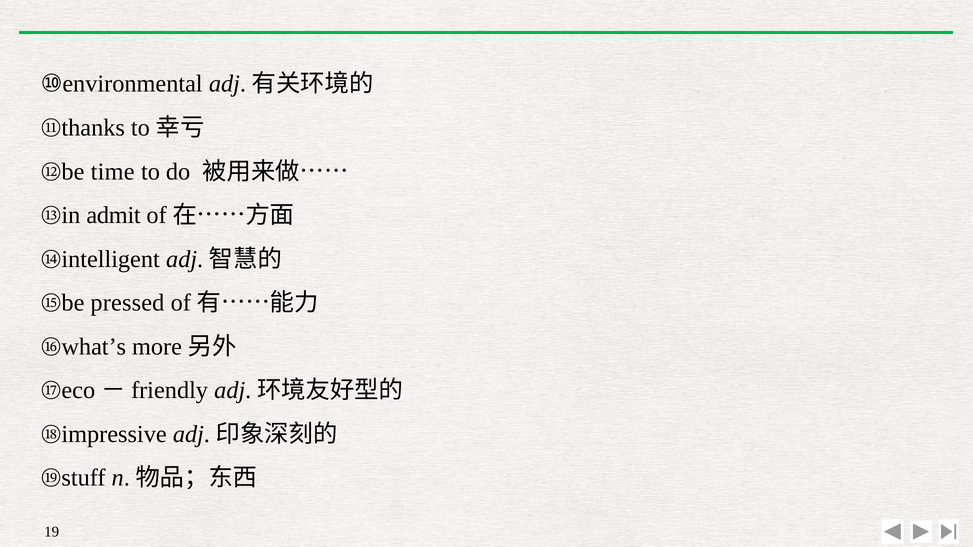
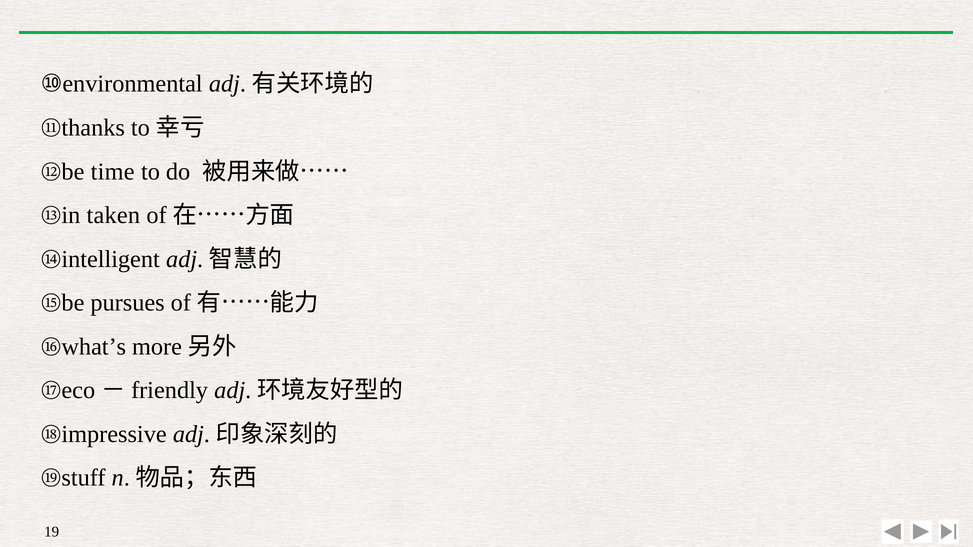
admit: admit -> taken
pressed: pressed -> pursues
